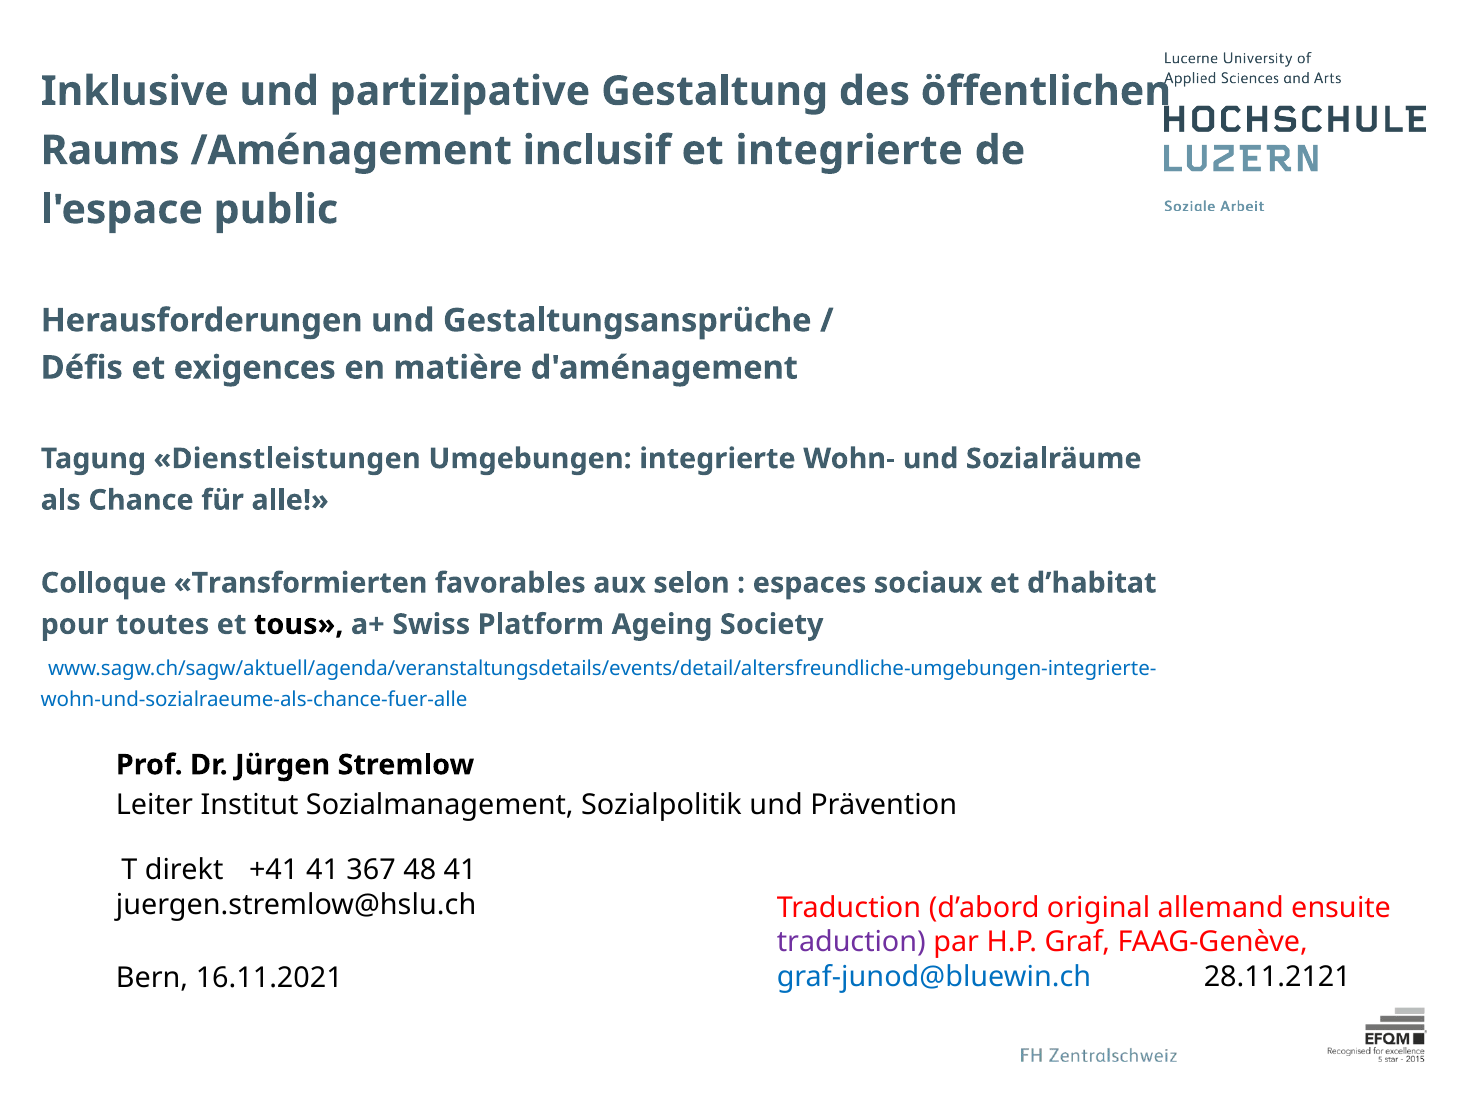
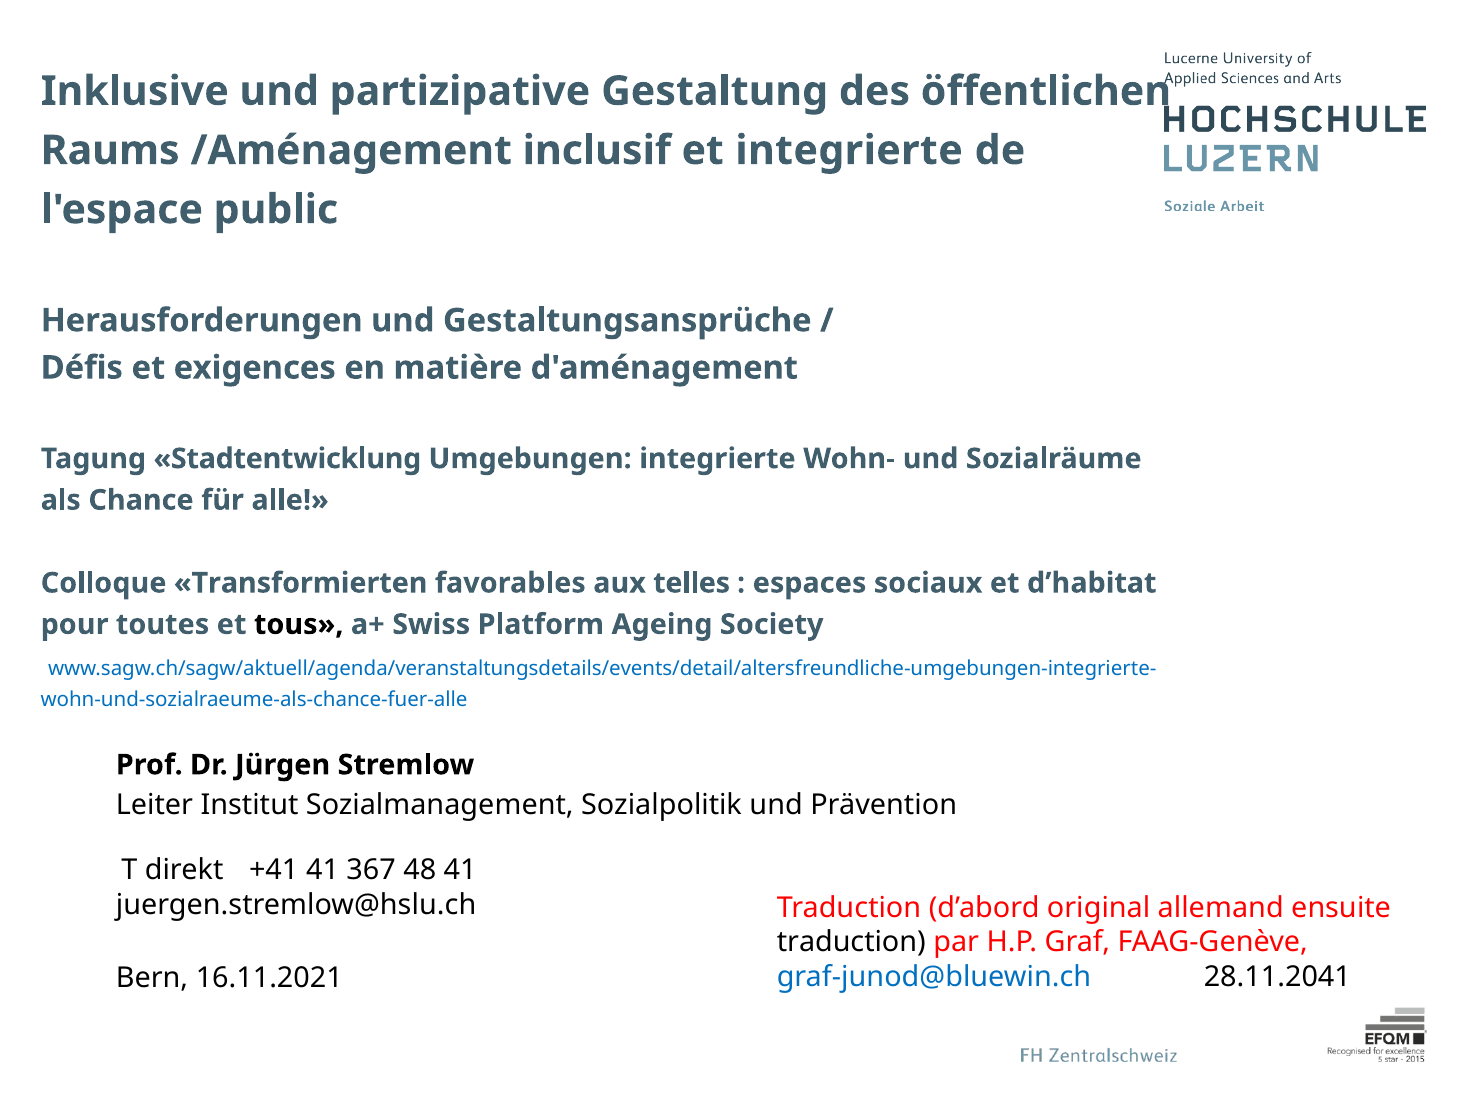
Dienstleistungen: Dienstleistungen -> Stadtentwicklung
selon: selon -> telles
traduction at (851, 942) colour: purple -> black
28.11.2121: 28.11.2121 -> 28.11.2041
